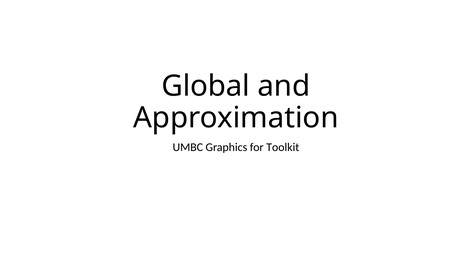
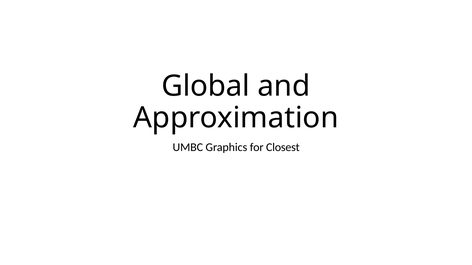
Toolkit: Toolkit -> Closest
